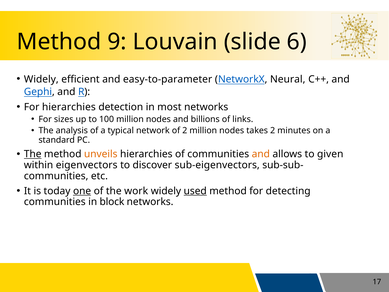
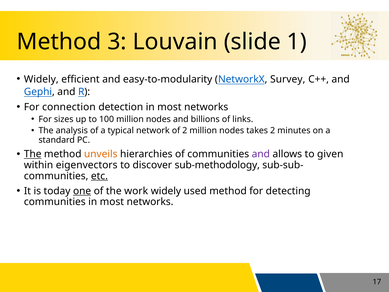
9: 9 -> 3
6: 6 -> 1
easy-to-parameter: easy-to-parameter -> easy-to-modularity
Neural: Neural -> Survey
For hierarchies: hierarchies -> connection
and at (261, 154) colour: orange -> purple
sub-eigenvectors: sub-eigenvectors -> sub-methodology
etc underline: none -> present
used underline: present -> none
communities in block: block -> most
